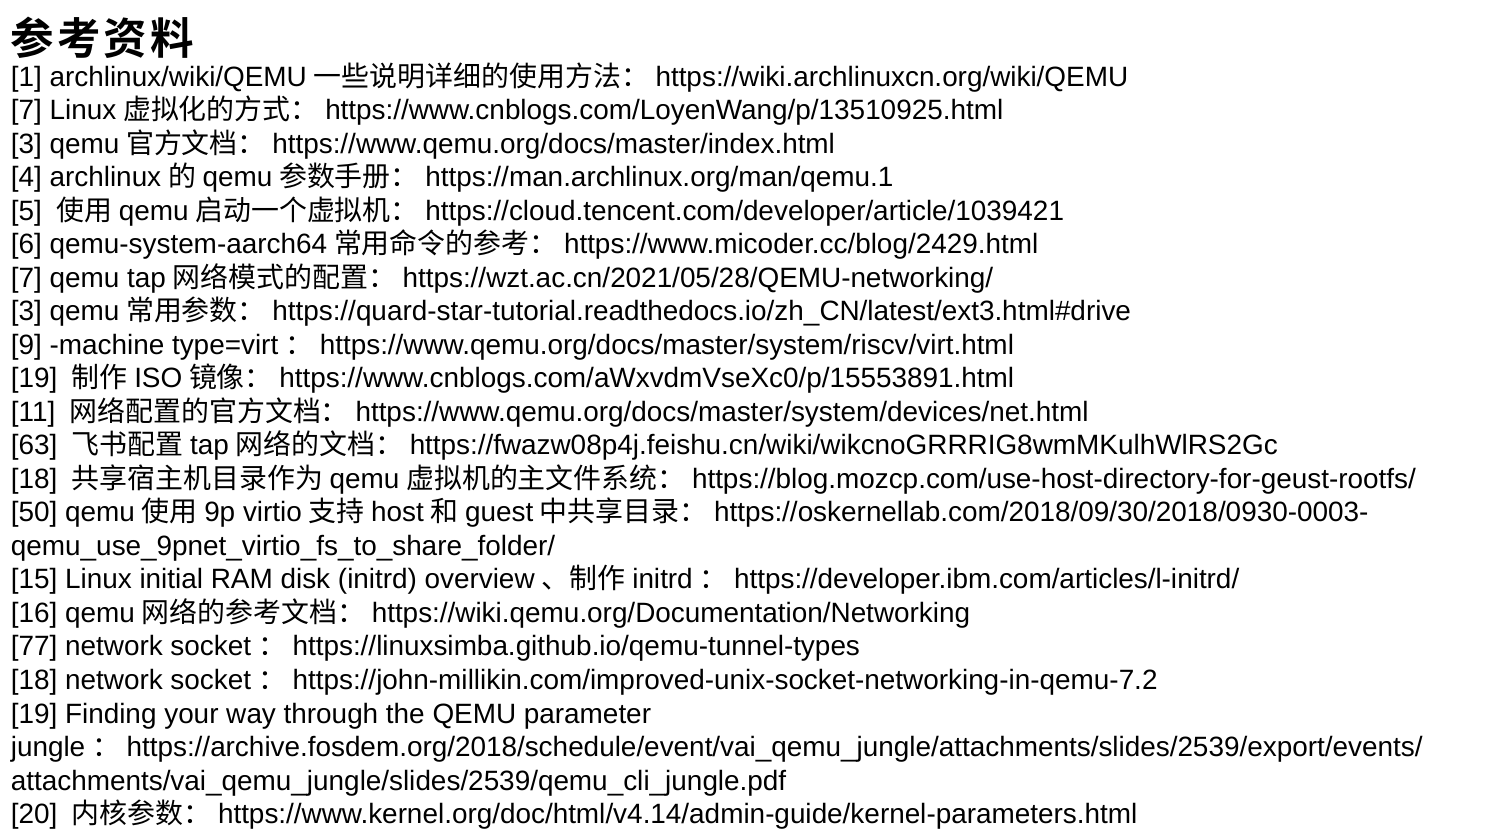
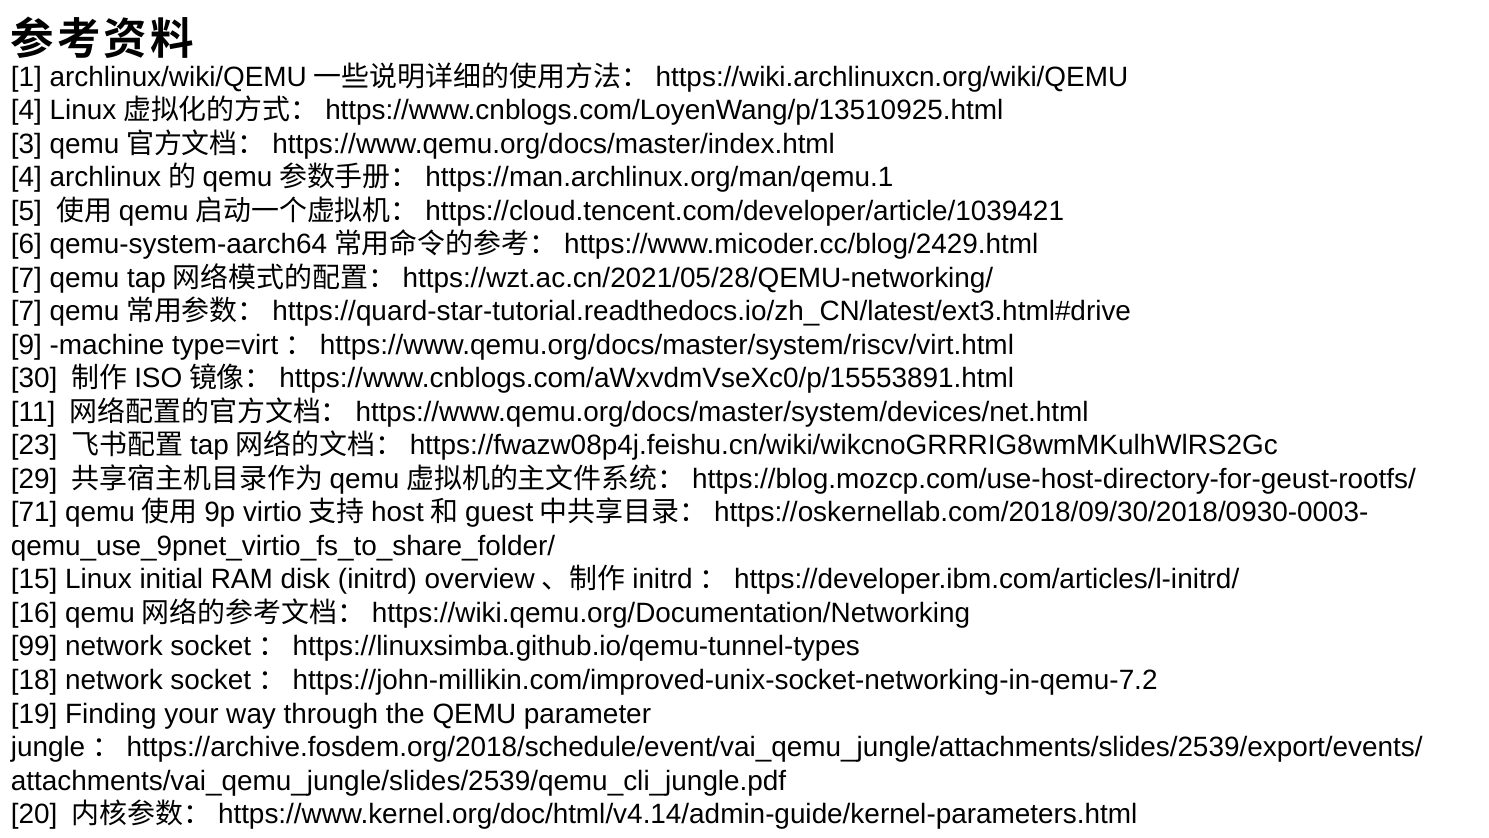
7 at (26, 110): 7 -> 4
3 at (26, 311): 3 -> 7
19 at (34, 378): 19 -> 30
63: 63 -> 23
18 at (34, 479): 18 -> 29
50: 50 -> 71
77: 77 -> 99
